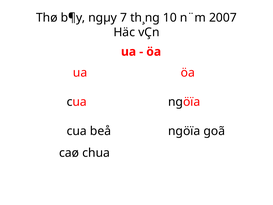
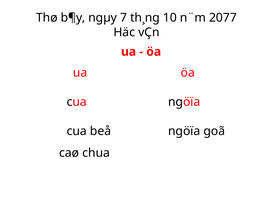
2007: 2007 -> 2077
